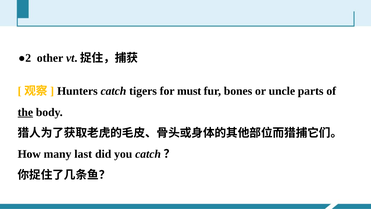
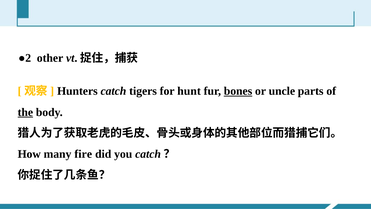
must: must -> hunt
bones underline: none -> present
last: last -> fire
